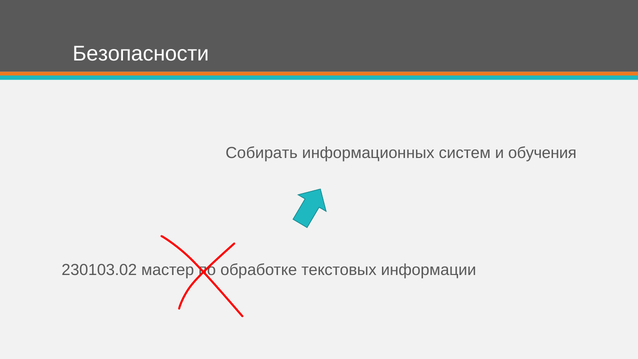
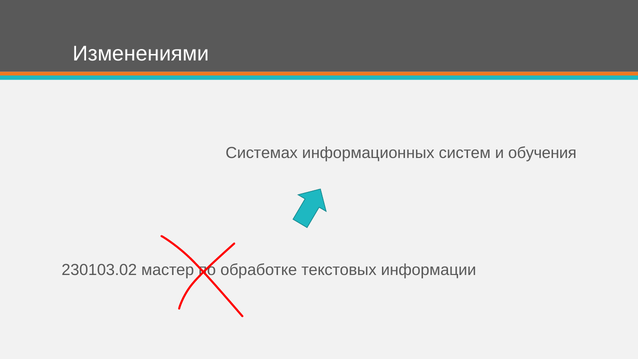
Безопасности: Безопасности -> Изменениями
Собирать: Собирать -> Системах
